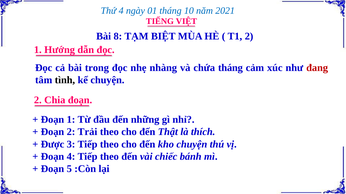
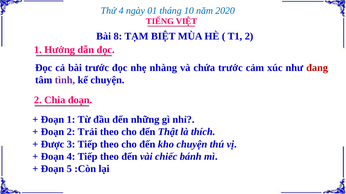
2021: 2021 -> 2020
bài trong: trong -> trước
chứa tháng: tháng -> trước
tình colour: black -> purple
